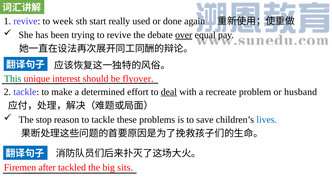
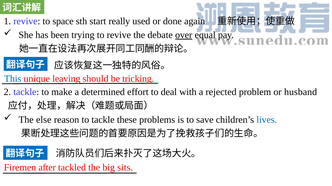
week: week -> space
This colour: green -> blue
interest: interest -> leaving
flyover: flyover -> tricking
deal underline: present -> none
recreate: recreate -> rejected
stop: stop -> else
